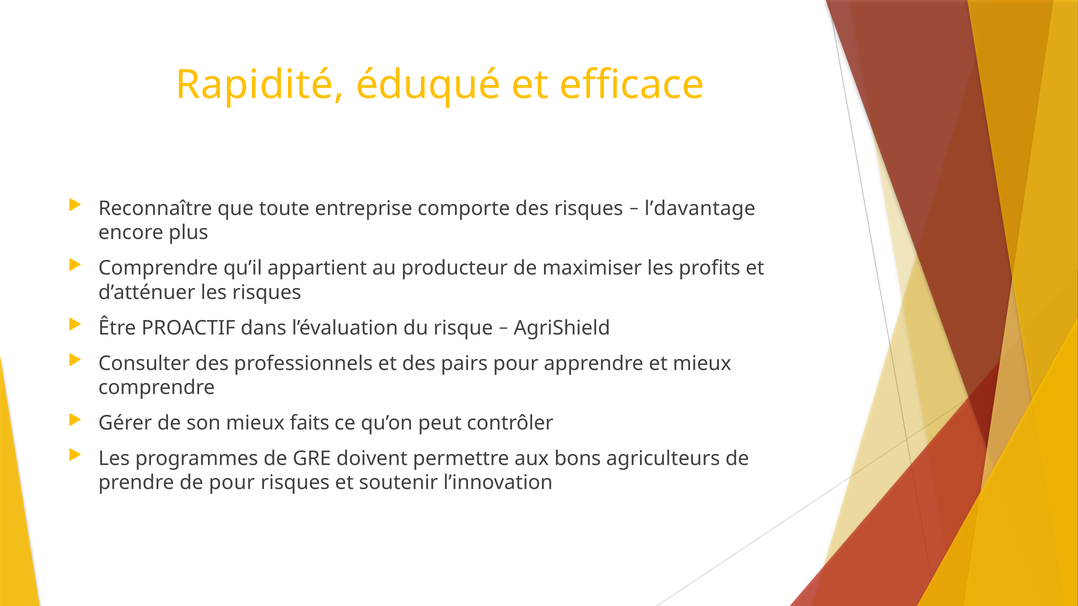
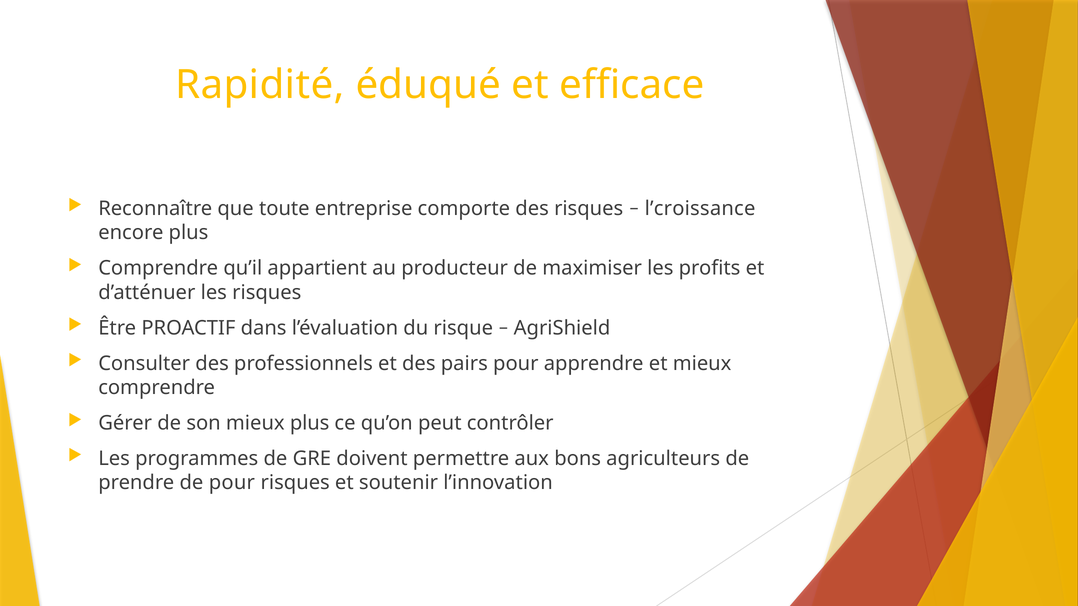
l’davantage: l’davantage -> l’croissance
mieux faits: faits -> plus
